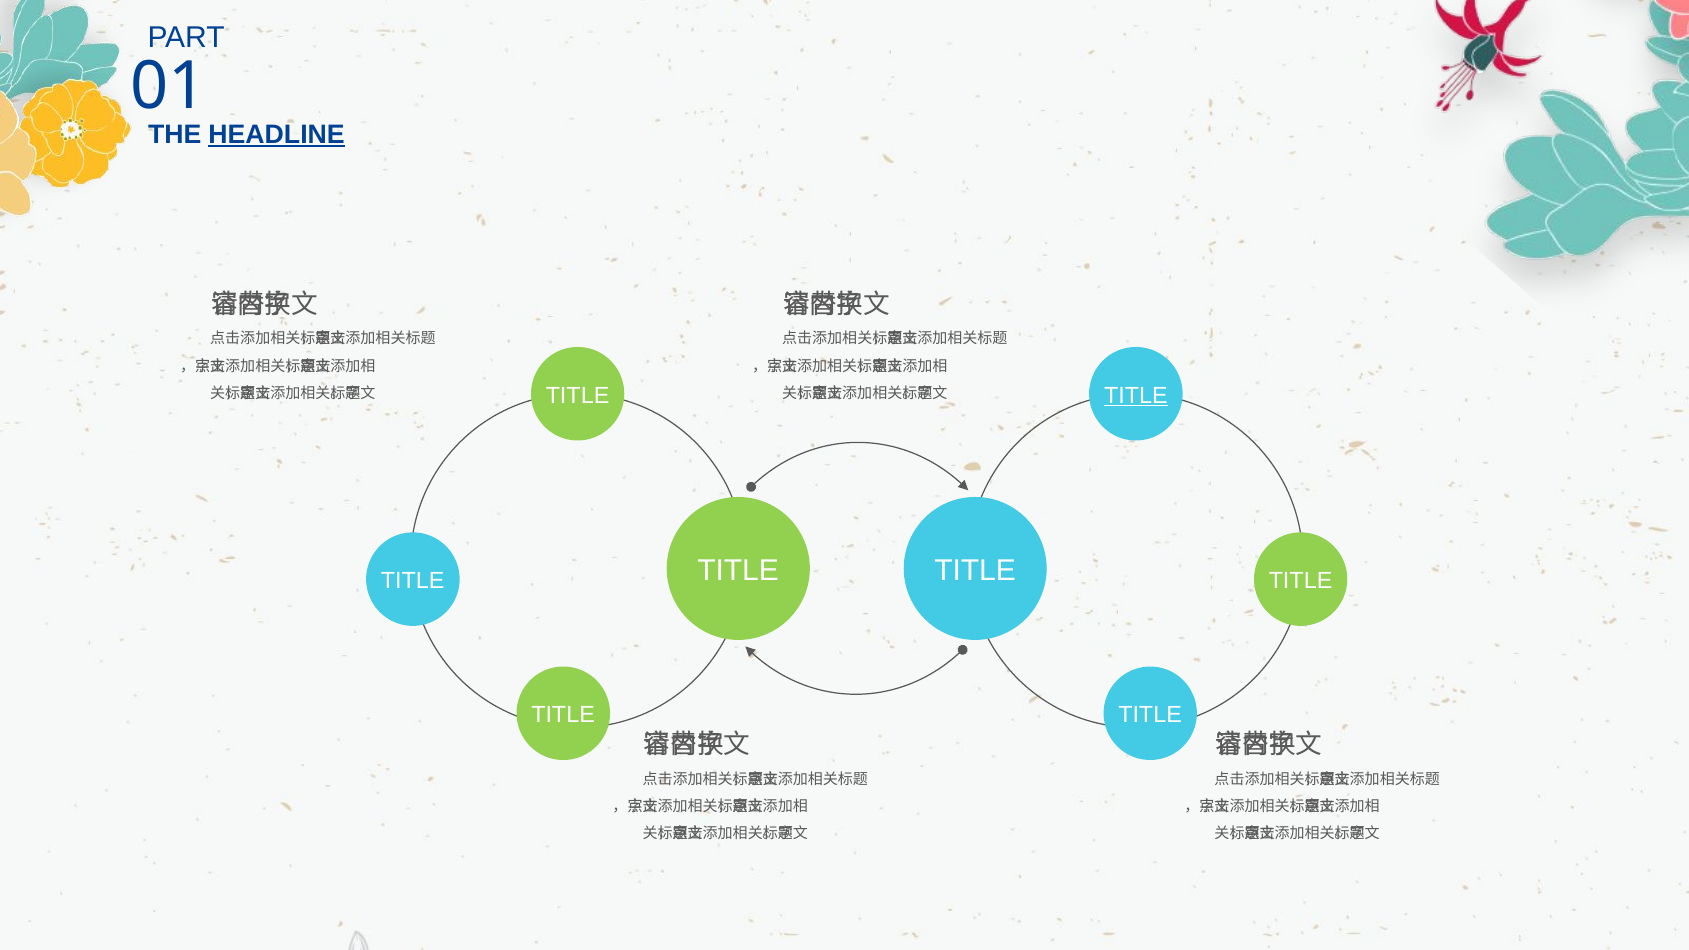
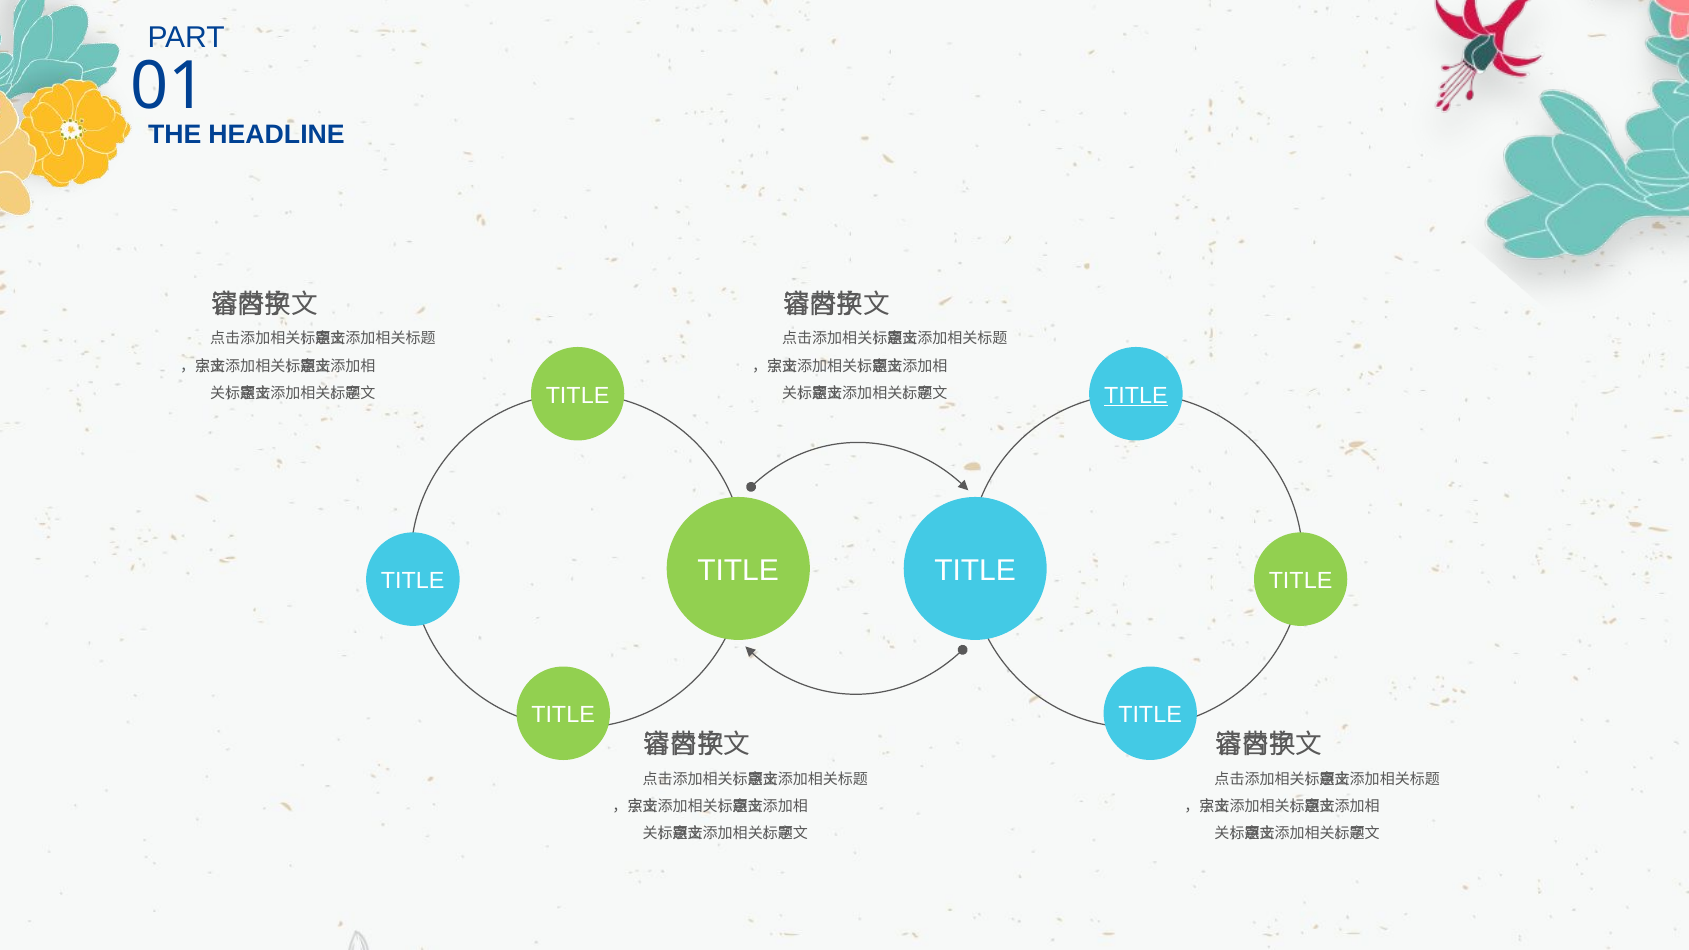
HEADLINE underline: present -> none
